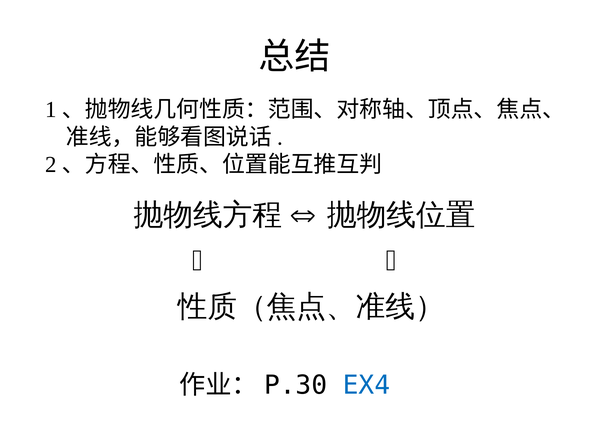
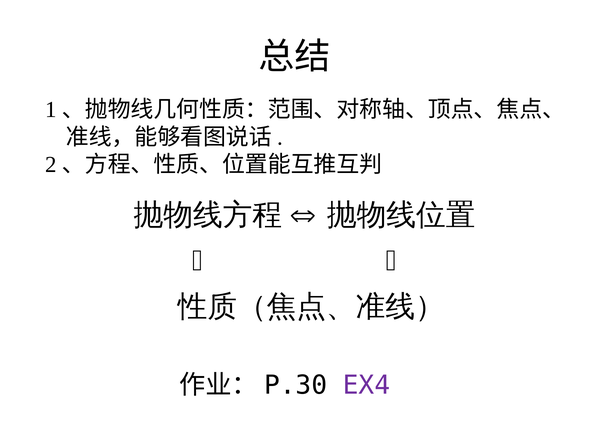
EX4 colour: blue -> purple
